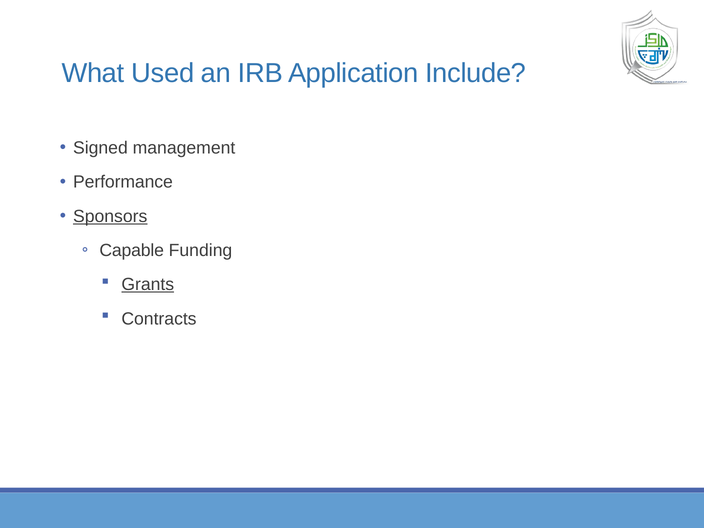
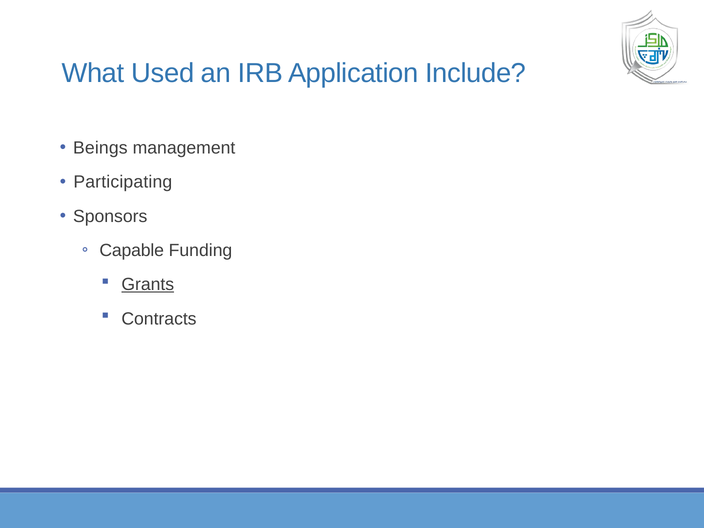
Signed: Signed -> Beings
Performance: Performance -> Participating
Sponsors underline: present -> none
